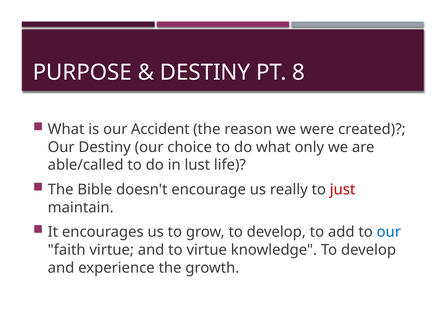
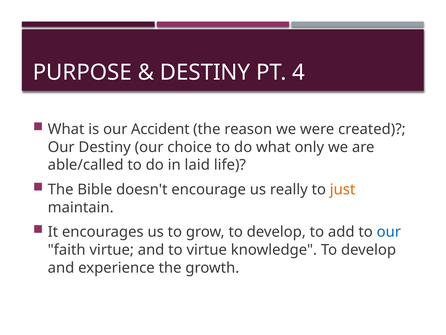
8: 8 -> 4
lust: lust -> laid
just colour: red -> orange
